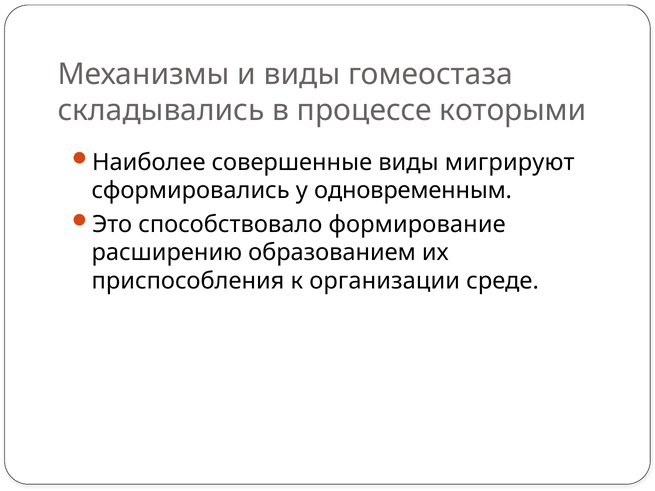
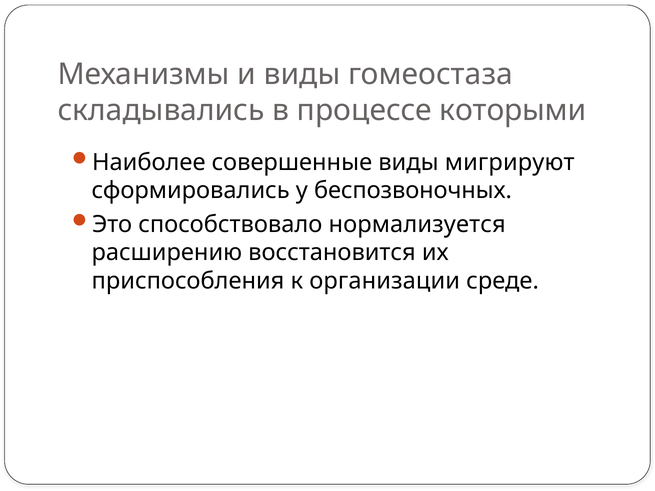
одновременным: одновременным -> беспозвоночных
формирование: формирование -> нормализуется
образованием: образованием -> восстановится
